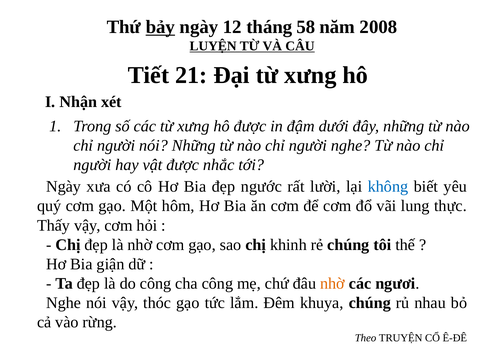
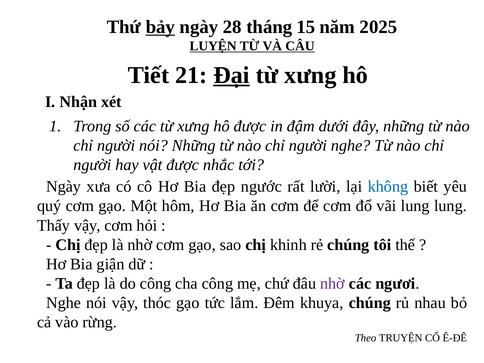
12: 12 -> 28
58: 58 -> 15
2008: 2008 -> 2025
Đại underline: none -> present
lung thực: thực -> lung
nhờ at (333, 283) colour: orange -> purple
